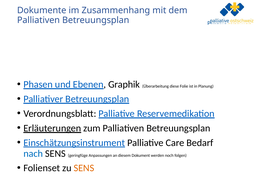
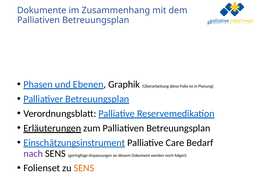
nach colour: blue -> purple
